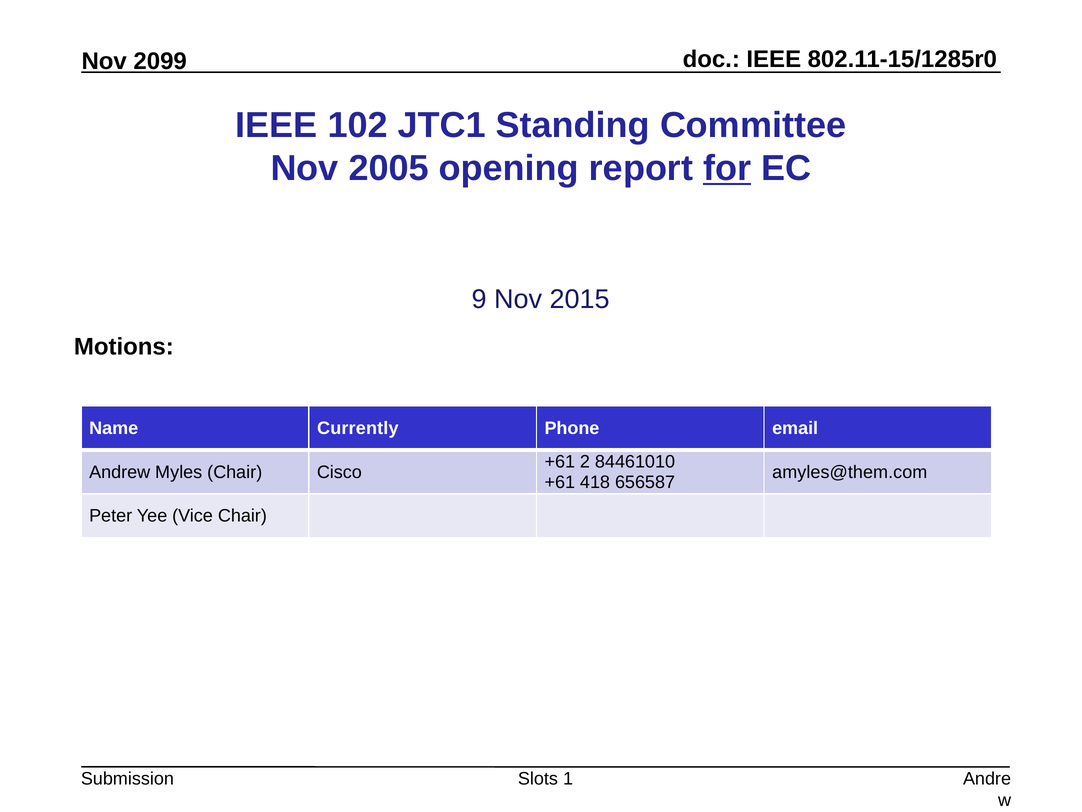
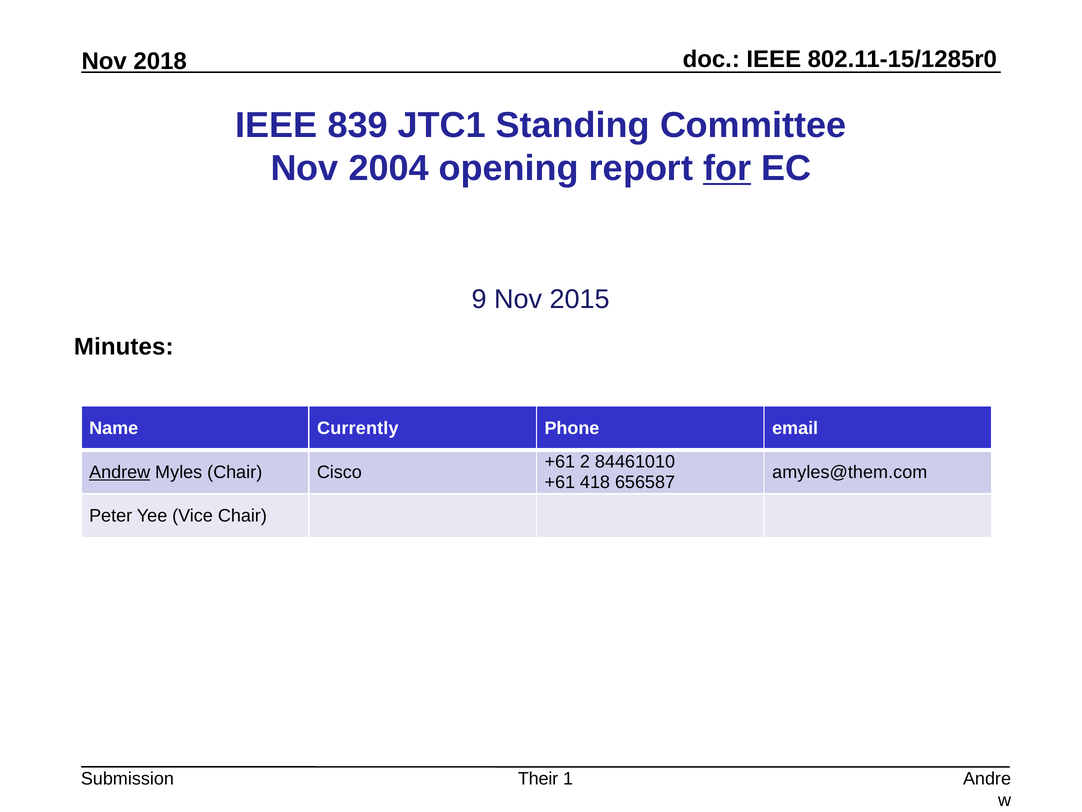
2099: 2099 -> 2018
102: 102 -> 839
2005: 2005 -> 2004
Motions: Motions -> Minutes
Andrew underline: none -> present
Slots: Slots -> Their
